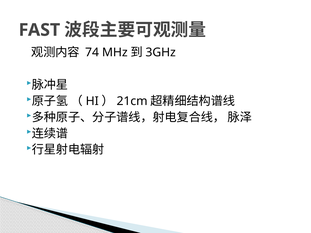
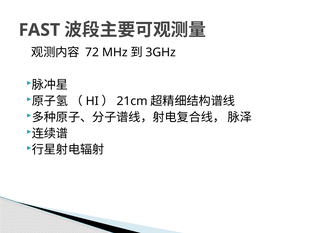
74: 74 -> 72
